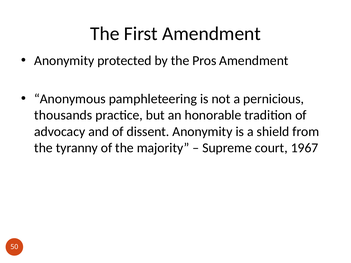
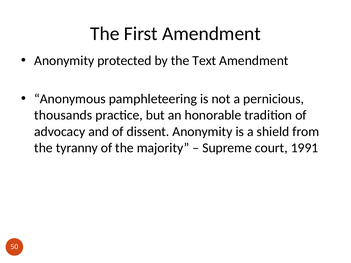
Pros: Pros -> Text
1967: 1967 -> 1991
